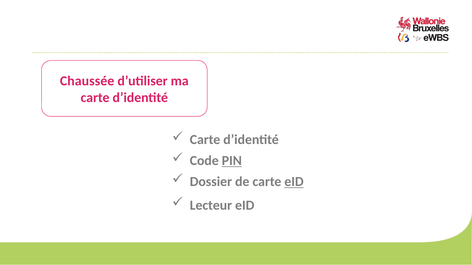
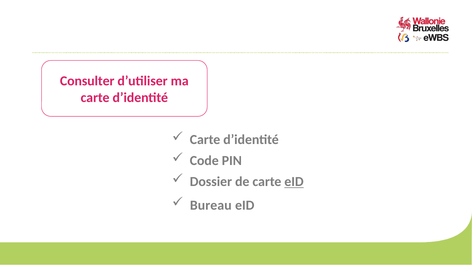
Chaussée: Chaussée -> Consulter
PIN underline: present -> none
Lecteur: Lecteur -> Bureau
